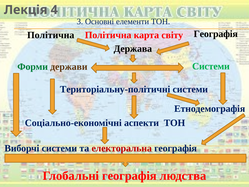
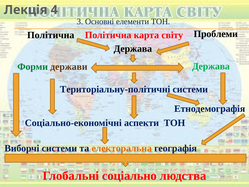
Географія at (216, 34): Географія -> Проблеми
Системи at (211, 66): Системи -> Держава
електоральна colour: red -> orange
Глобальні географія: географія -> соціально
